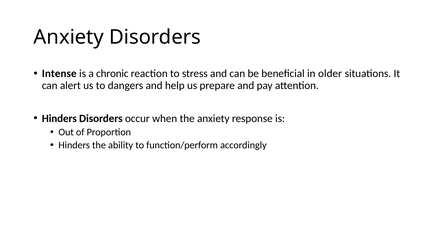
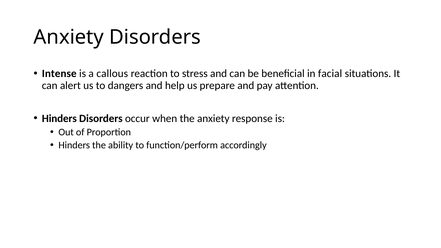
chronic: chronic -> callous
older: older -> facial
